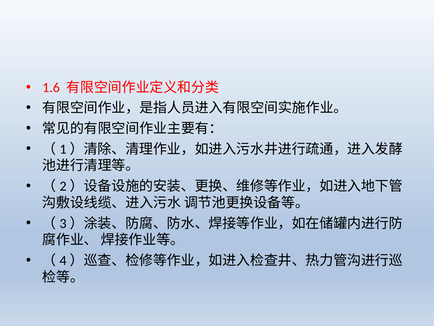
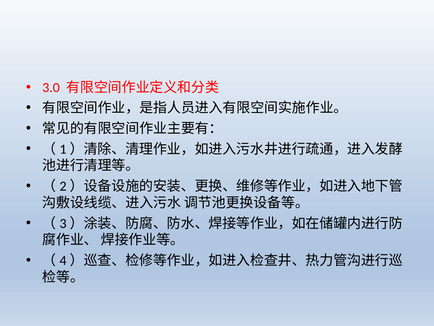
1.6: 1.6 -> 3.0
